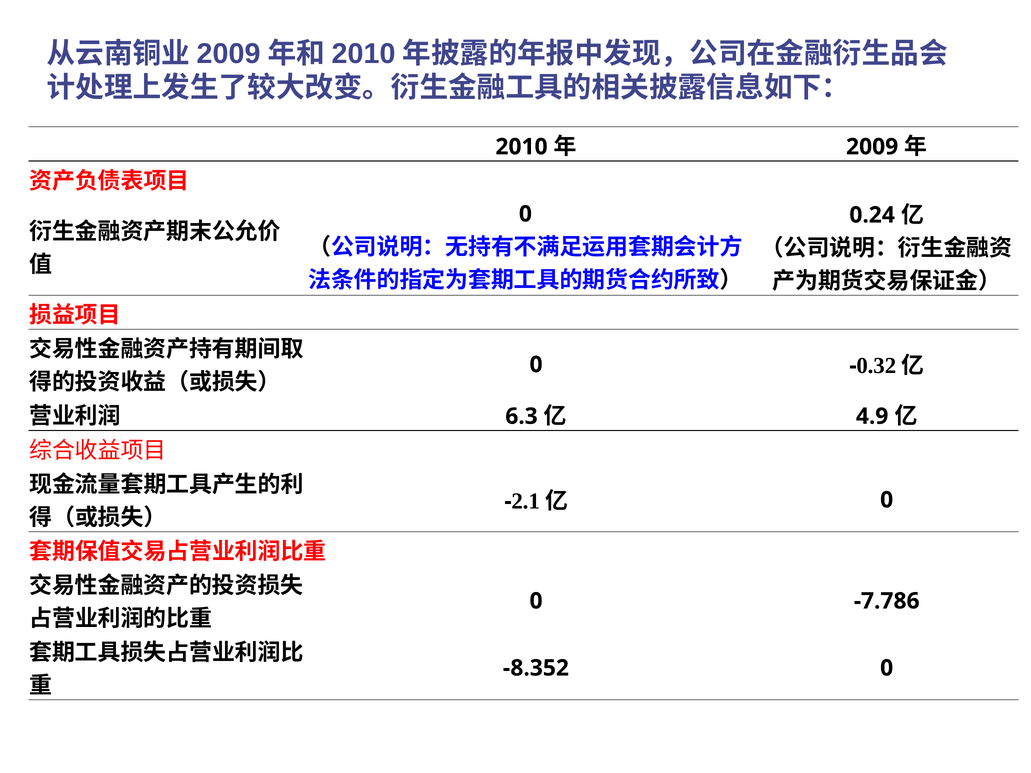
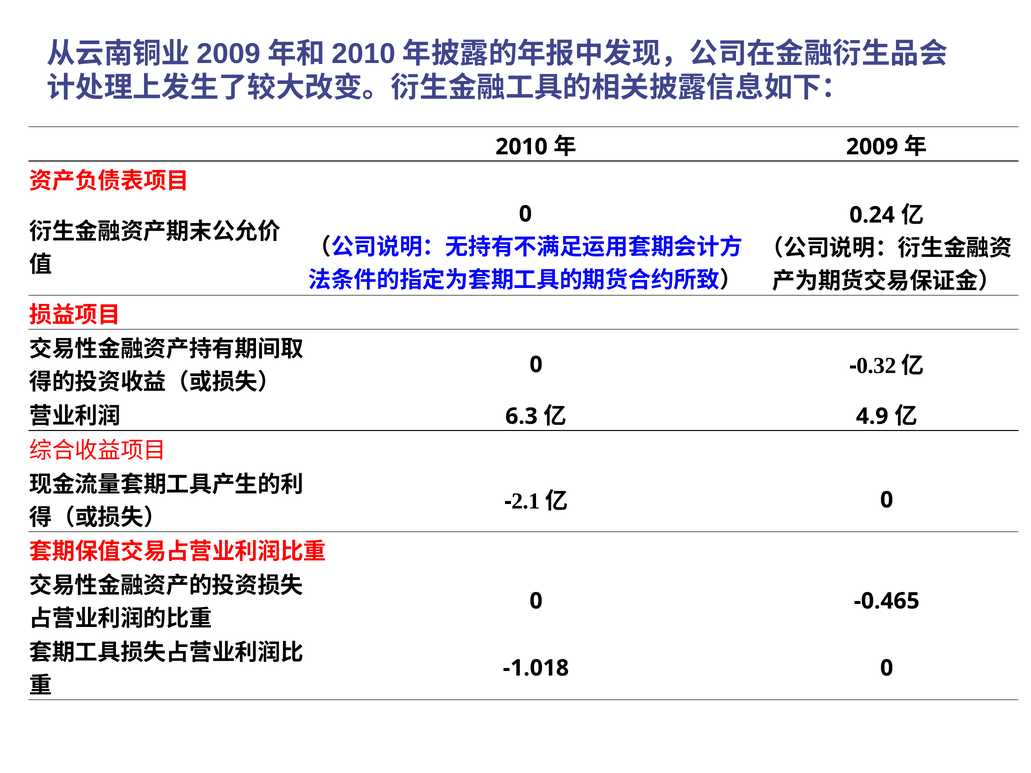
-7.786: -7.786 -> -0.465
-8.352: -8.352 -> -1.018
